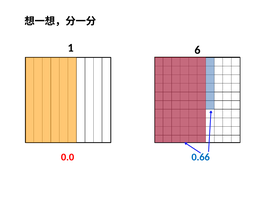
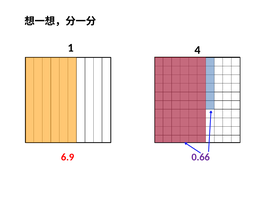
6: 6 -> 4
0.0: 0.0 -> 6.9
0.66 colour: blue -> purple
